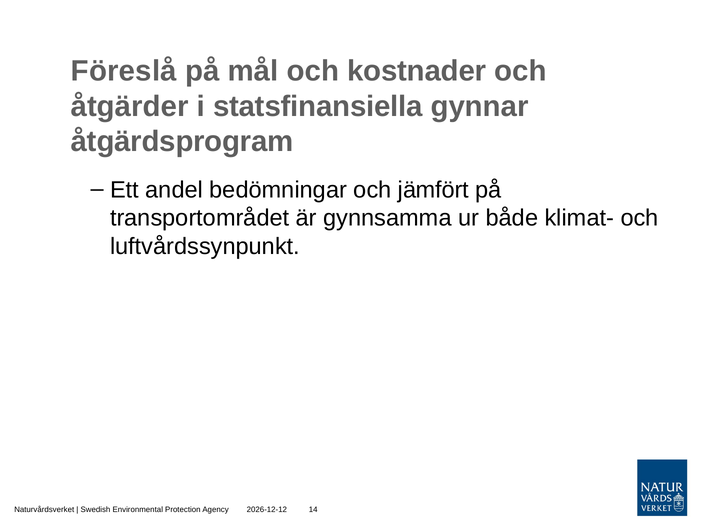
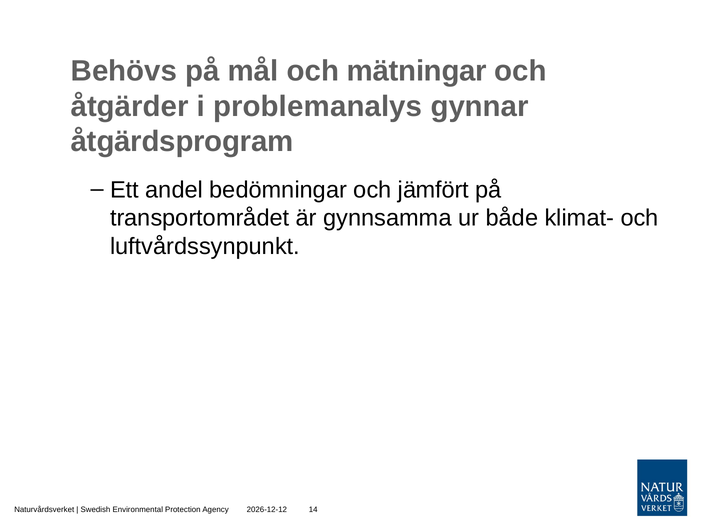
Föreslå: Föreslå -> Behövs
kostnader: kostnader -> mätningar
statsfinansiella: statsfinansiella -> problemanalys
